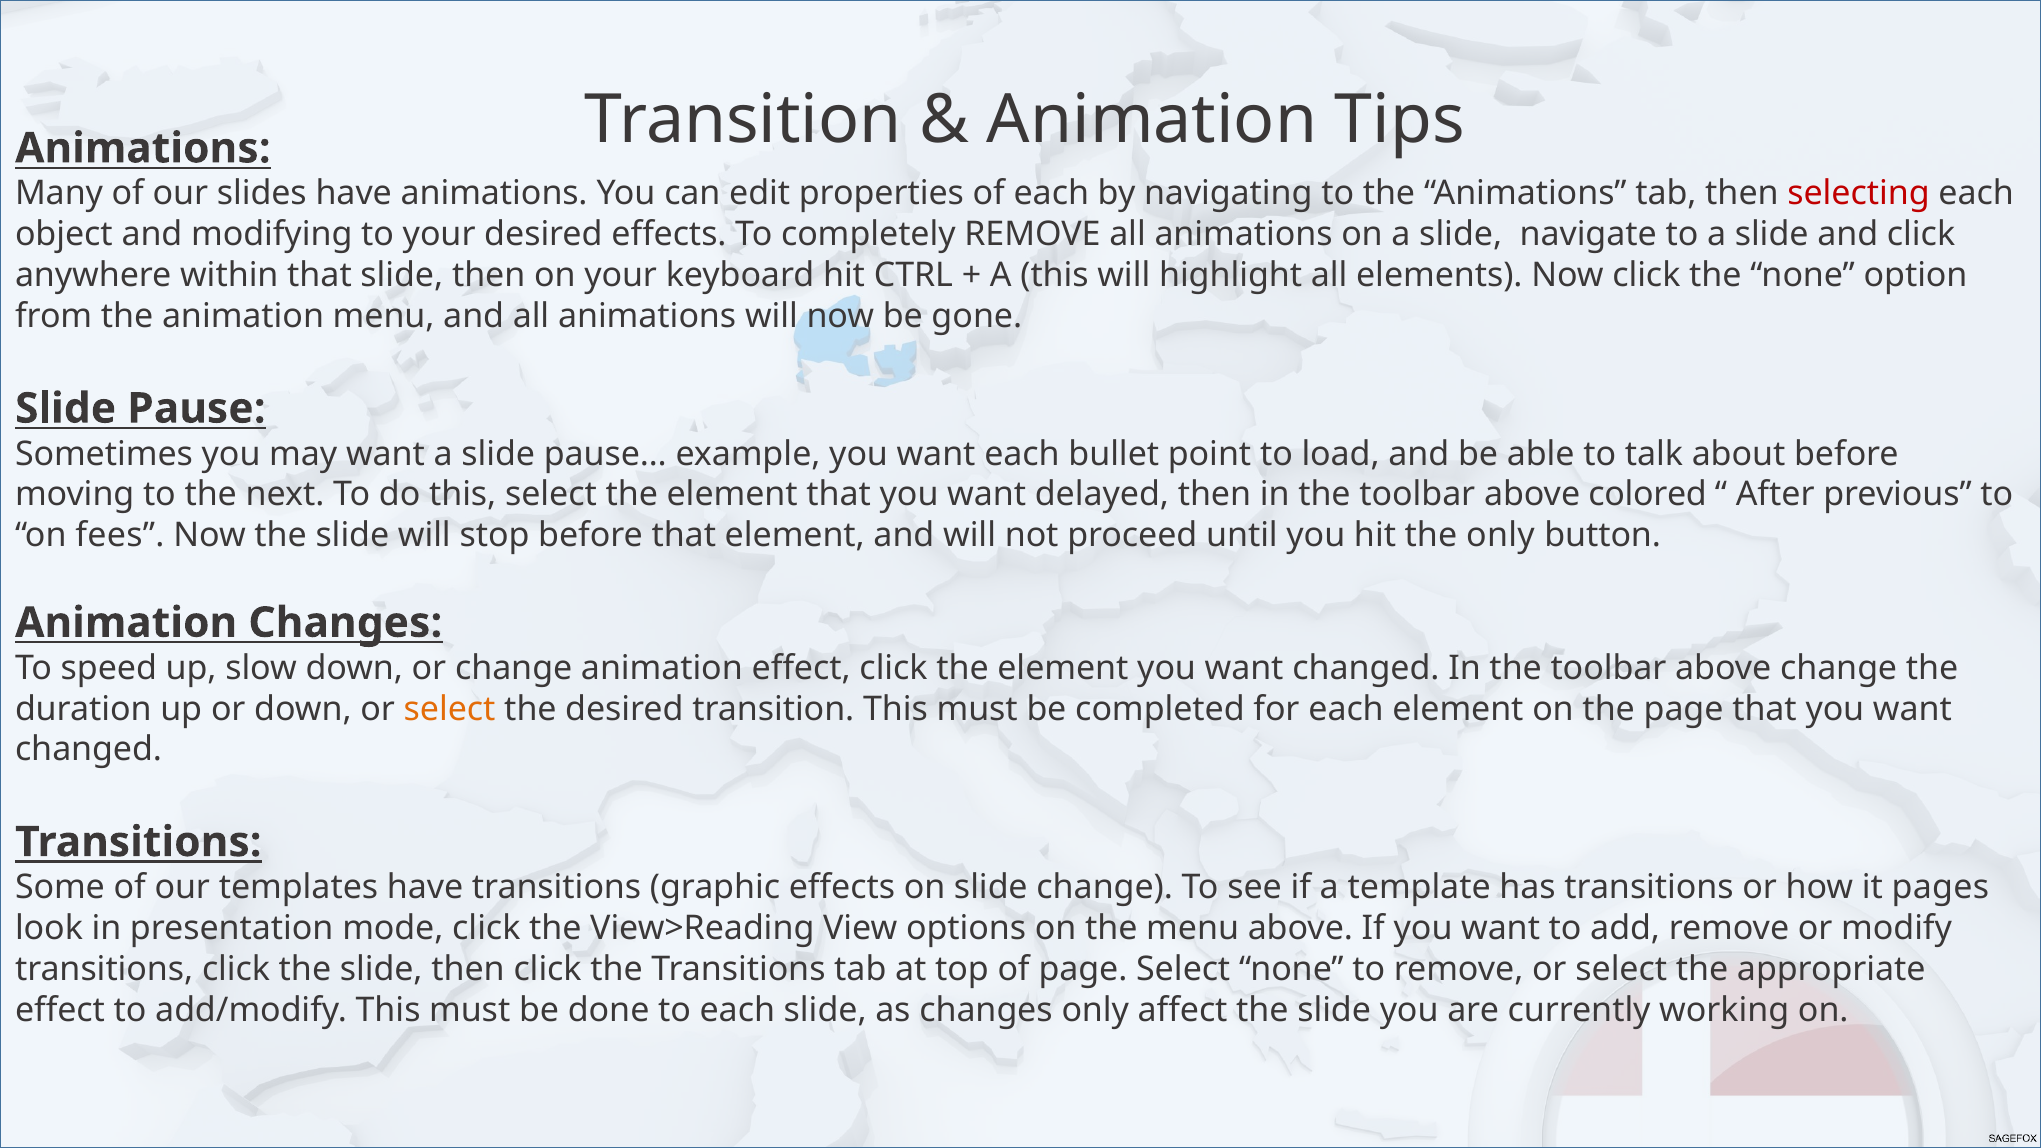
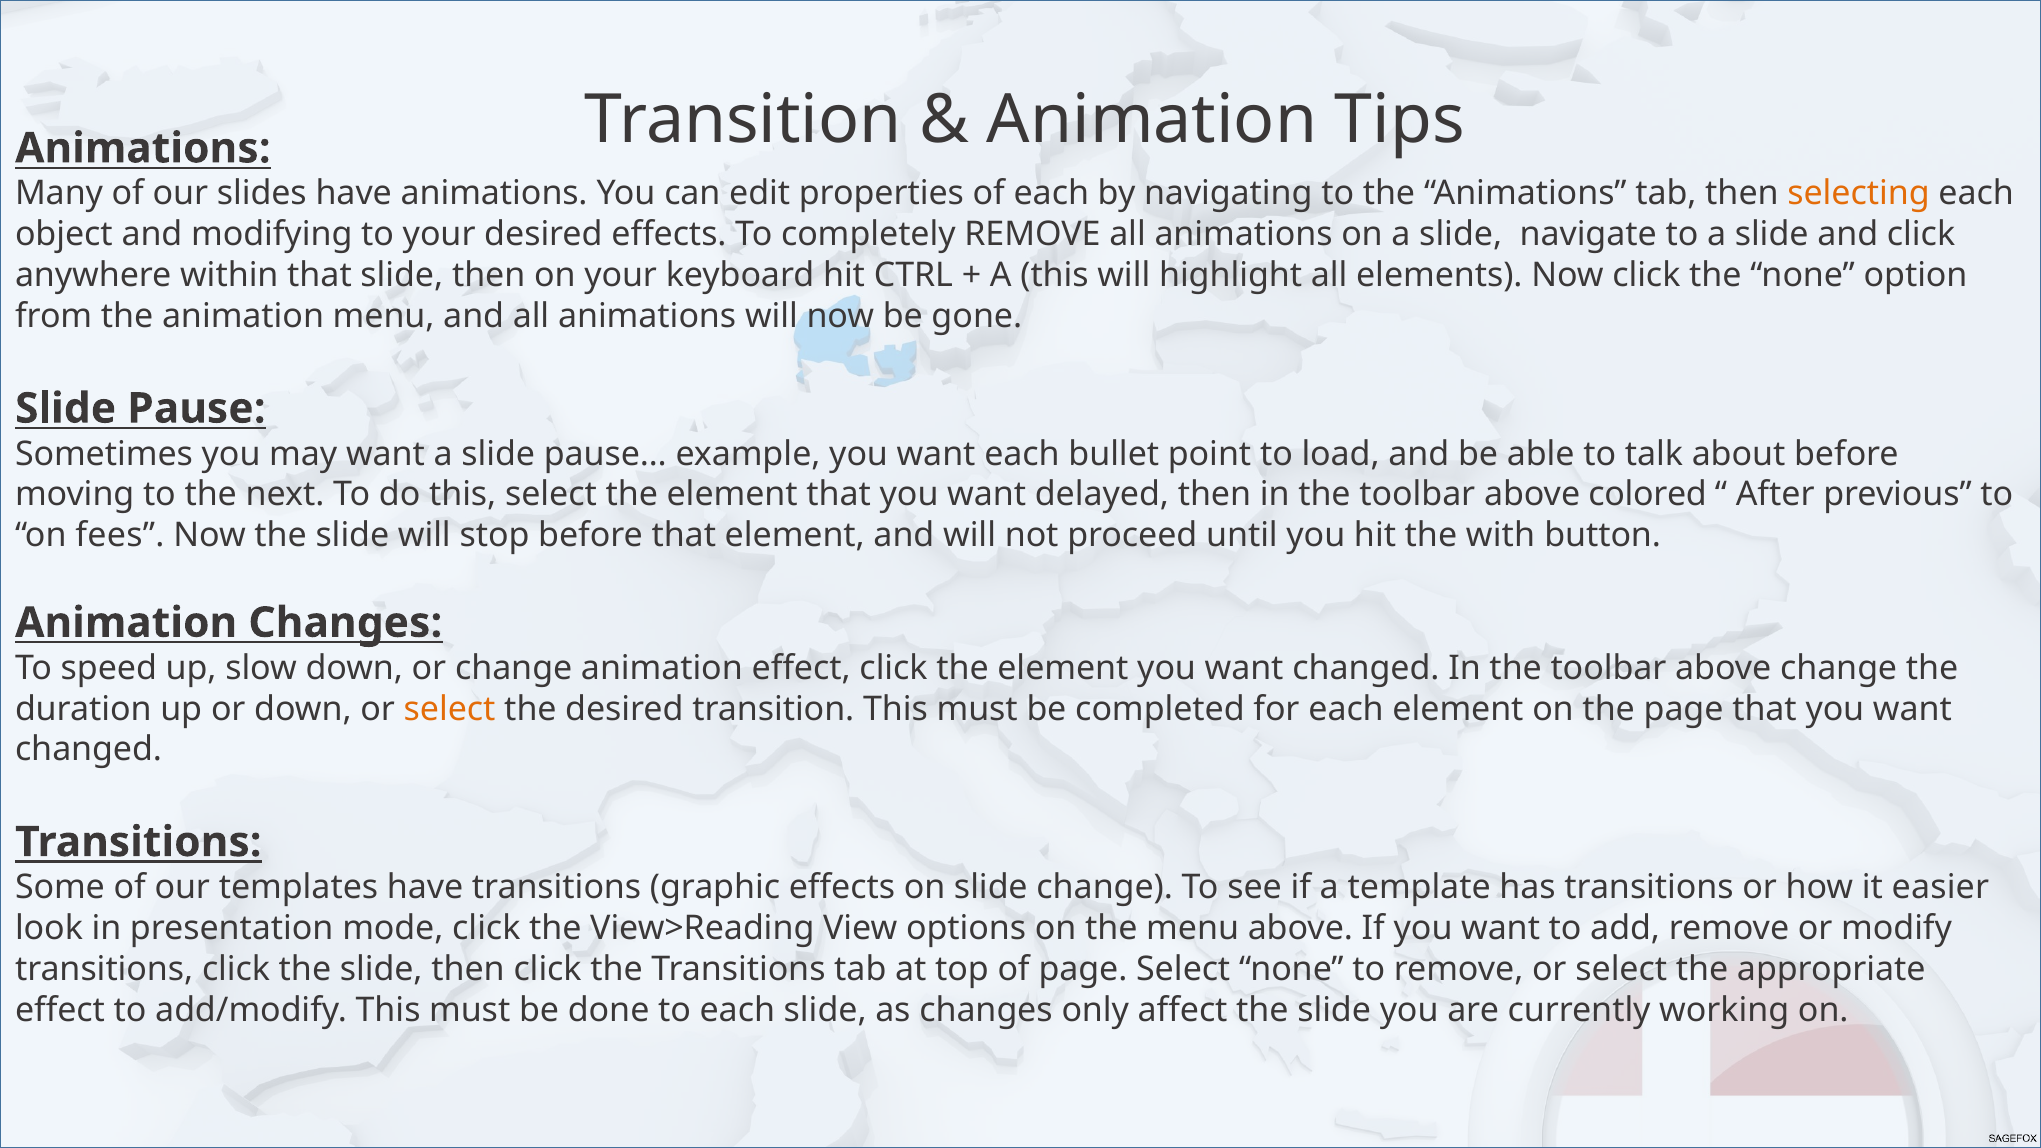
selecting colour: red -> orange
the only: only -> with
pages: pages -> easier
